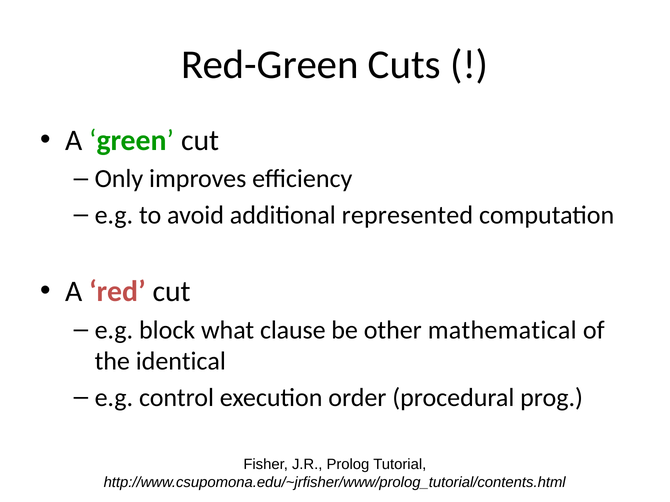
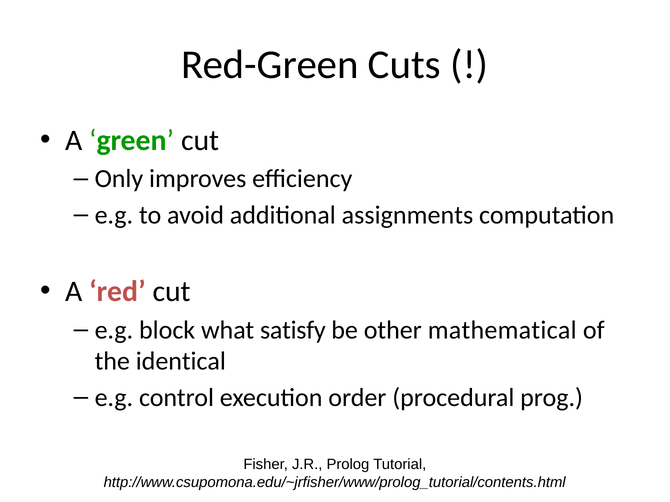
represented: represented -> assignments
clause: clause -> satisfy
